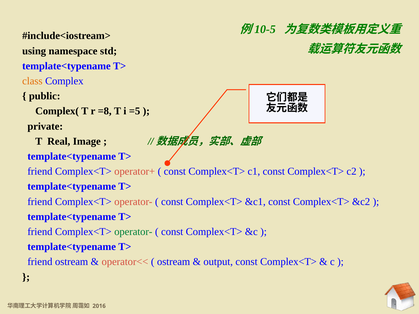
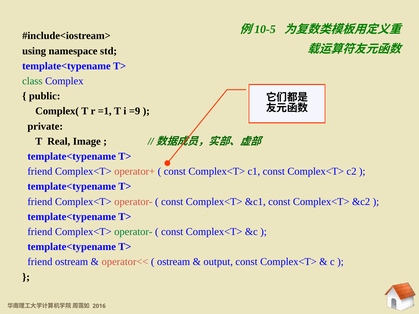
class colour: orange -> green
=8: =8 -> =1
=5: =5 -> =9
